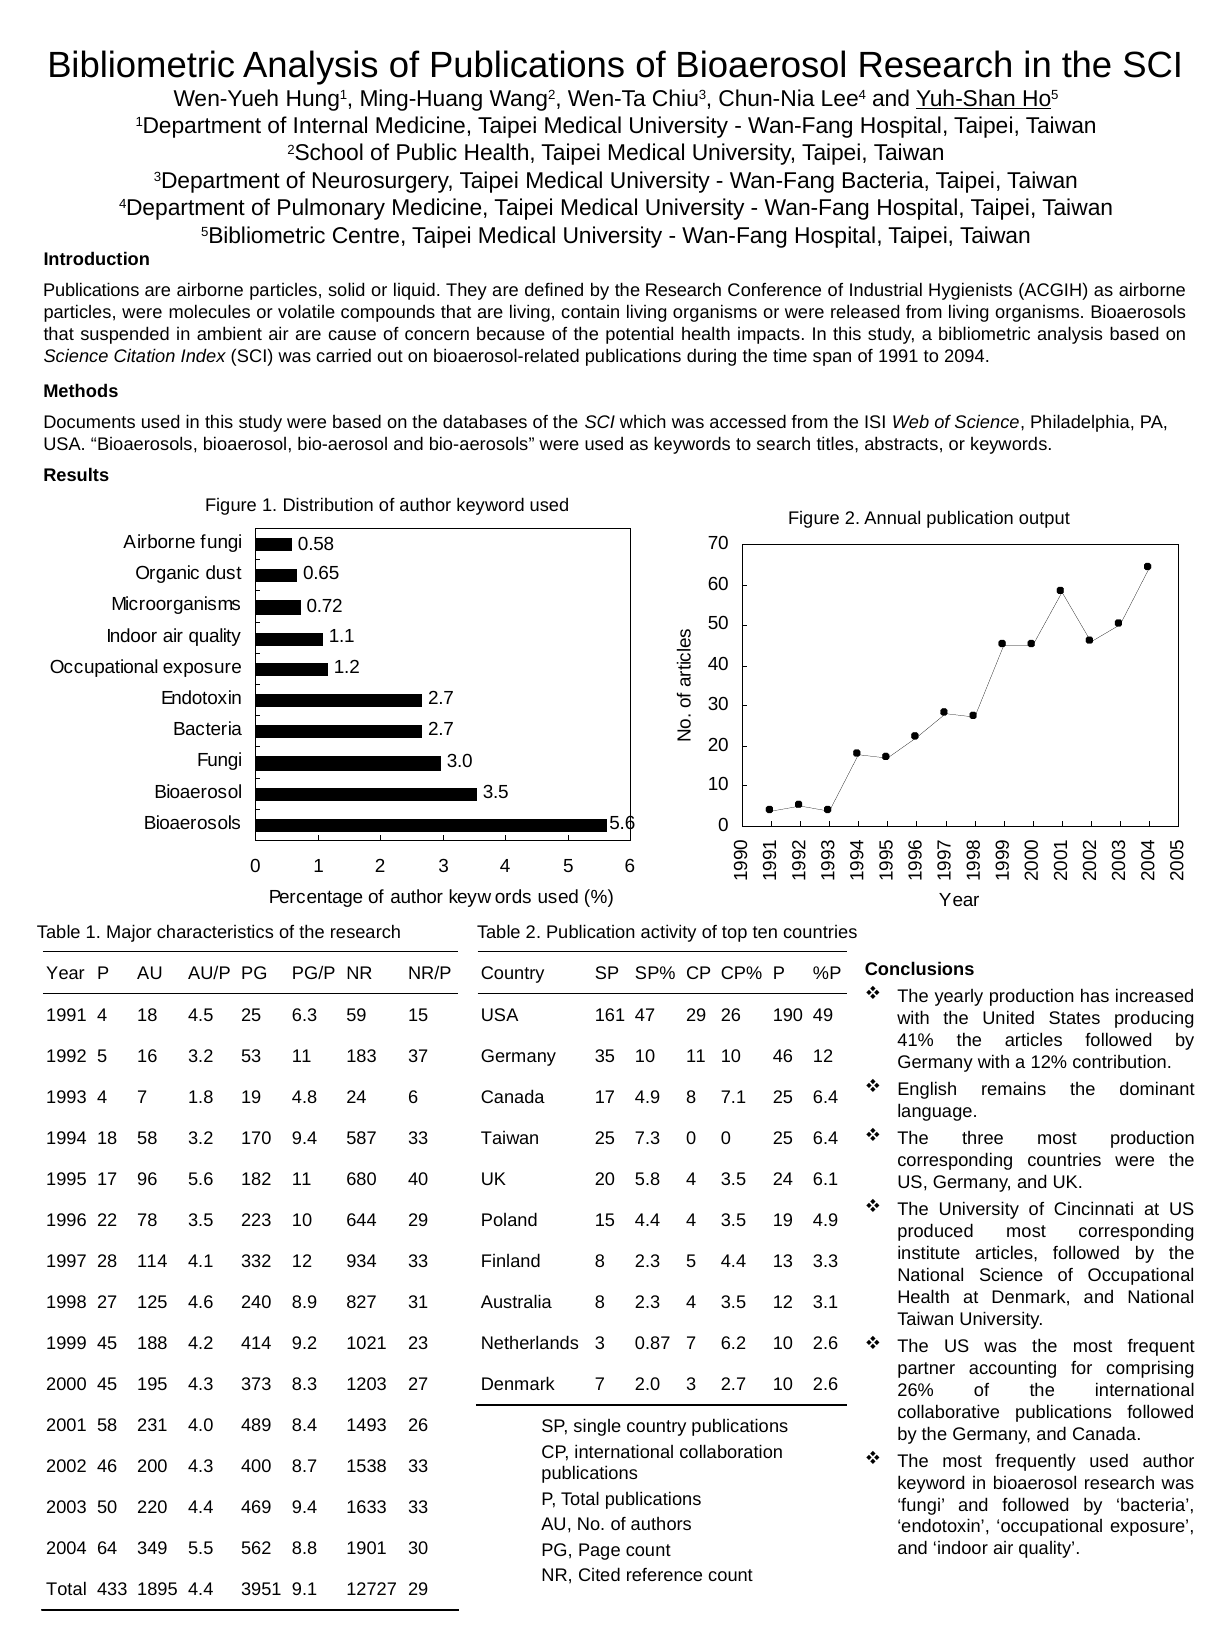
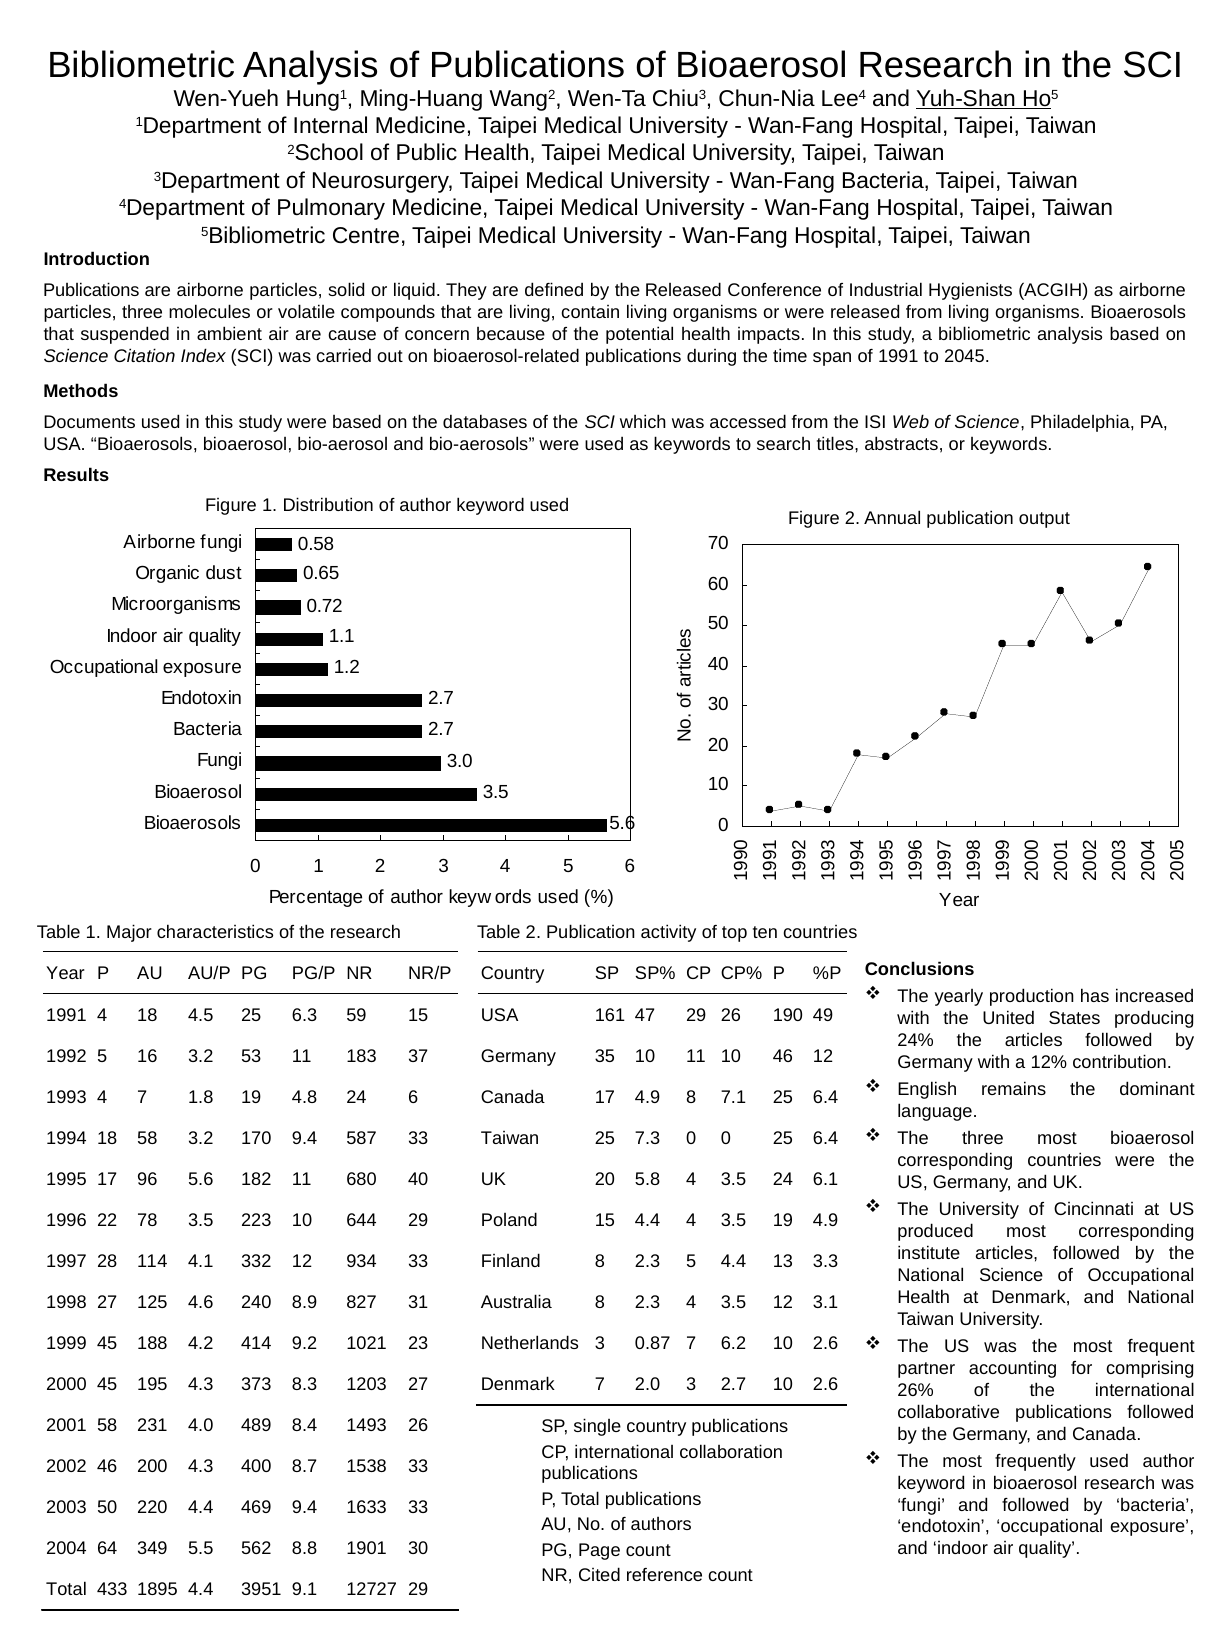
by the Research: Research -> Released
particles were: were -> three
2094: 2094 -> 2045
41%: 41% -> 24%
most production: production -> bioaerosol
